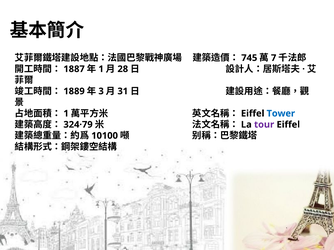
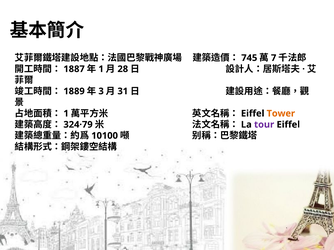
Tower colour: blue -> orange
